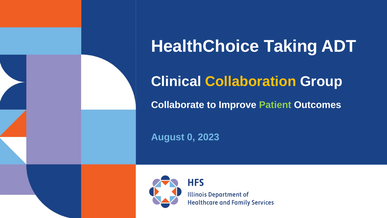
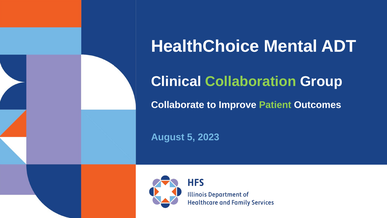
Taking: Taking -> Mental
Collaboration colour: yellow -> light green
0: 0 -> 5
